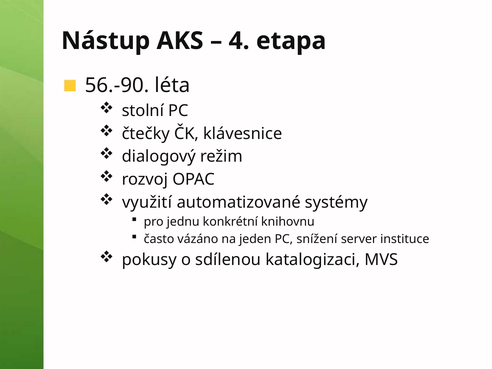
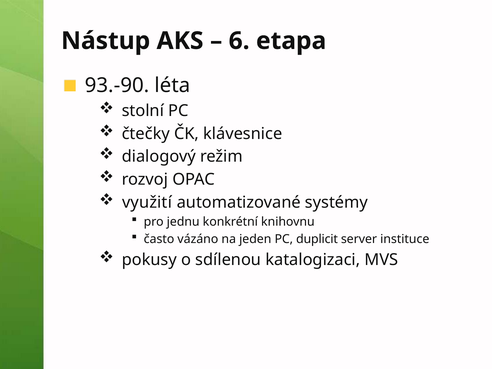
4: 4 -> 6
56.-90: 56.-90 -> 93.-90
snížení: snížení -> duplicit
